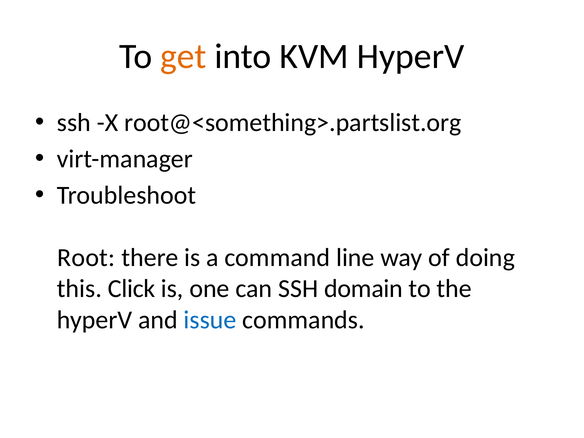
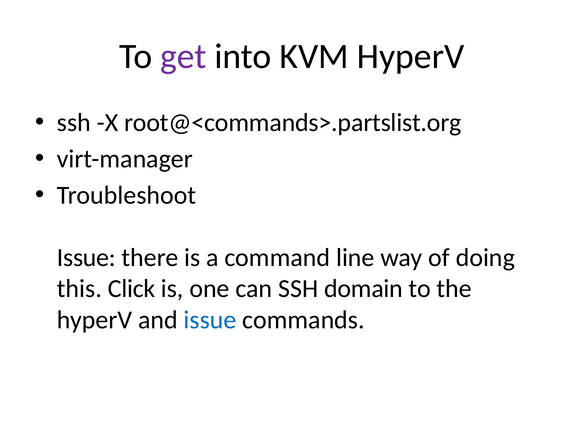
get colour: orange -> purple
root@<something>.partslist.org: root@<something>.partslist.org -> root@<commands>.partslist.org
Root at (86, 258): Root -> Issue
